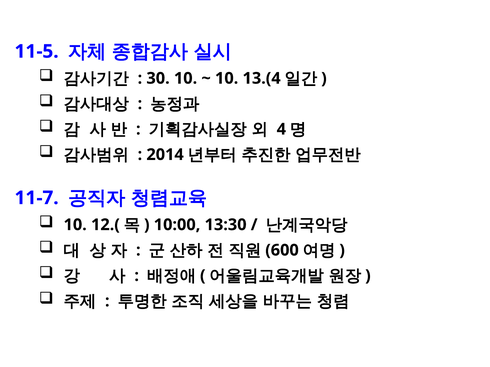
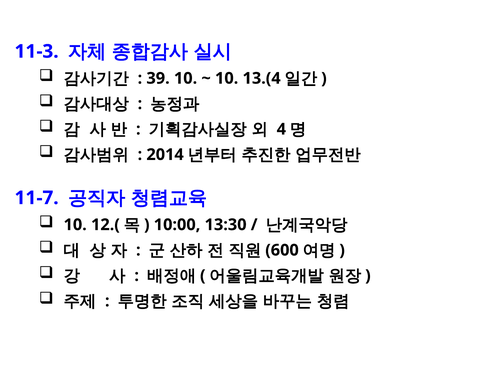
11-5: 11-5 -> 11-3
30: 30 -> 39
